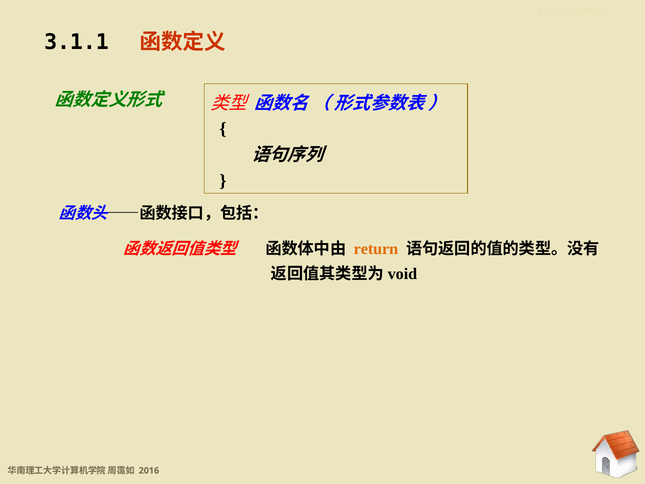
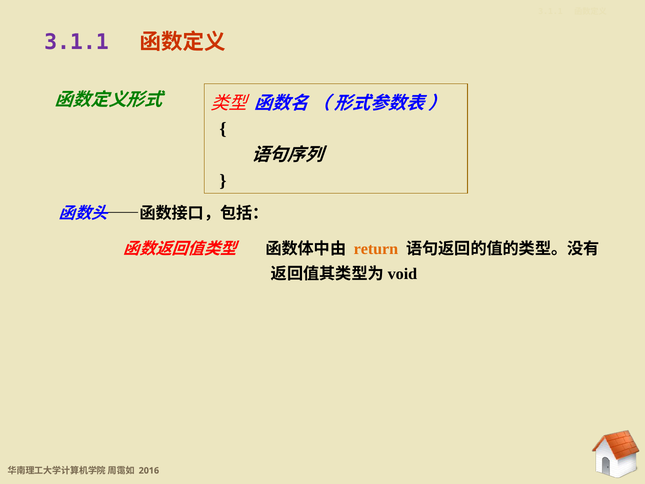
3.1.1 at (76, 42) colour: black -> purple
